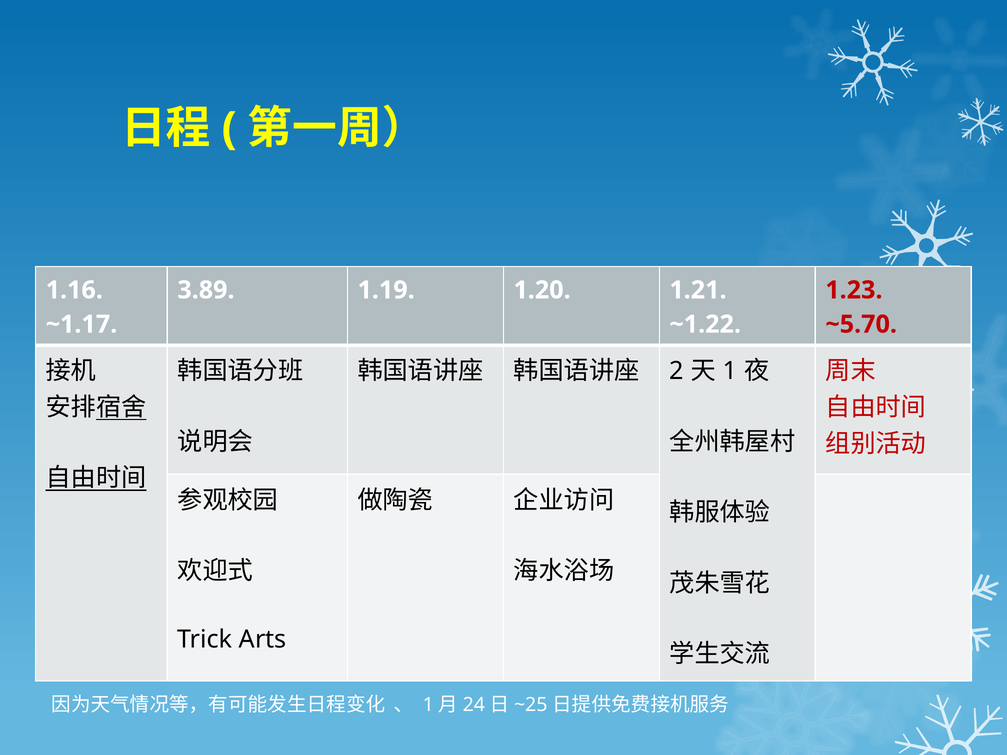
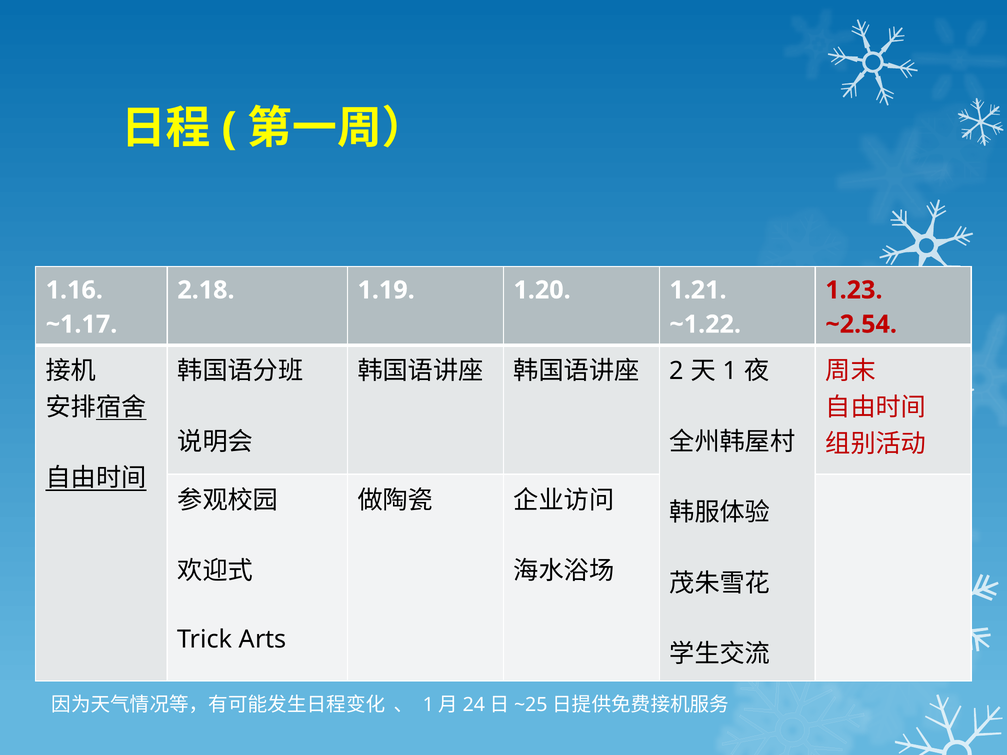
3.89: 3.89 -> 2.18
~5.70: ~5.70 -> ~2.54
